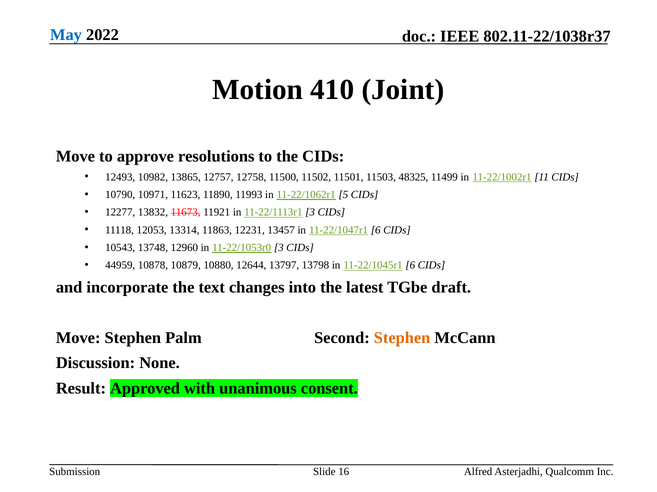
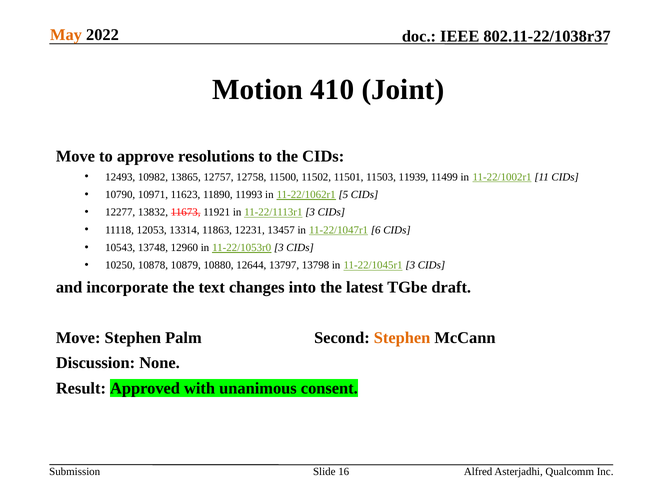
May colour: blue -> orange
48325: 48325 -> 11939
44959: 44959 -> 10250
11-22/1045r1 6: 6 -> 3
